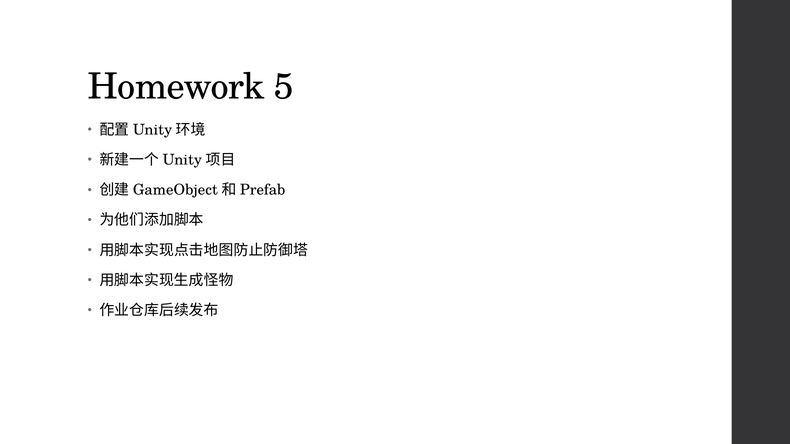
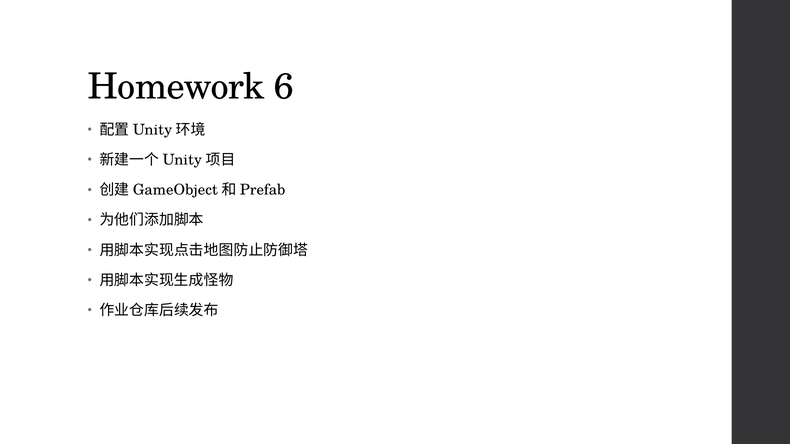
5: 5 -> 6
